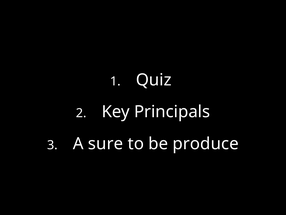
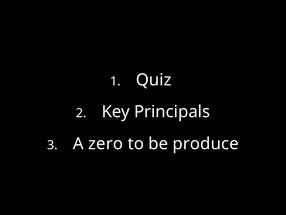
sure: sure -> zero
